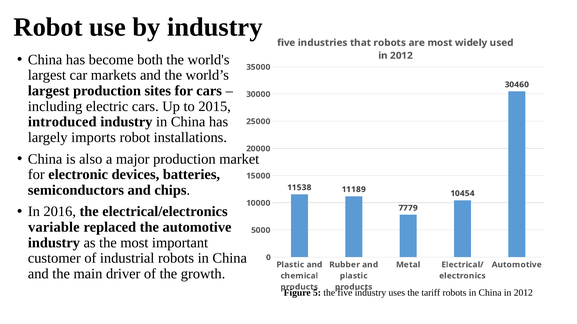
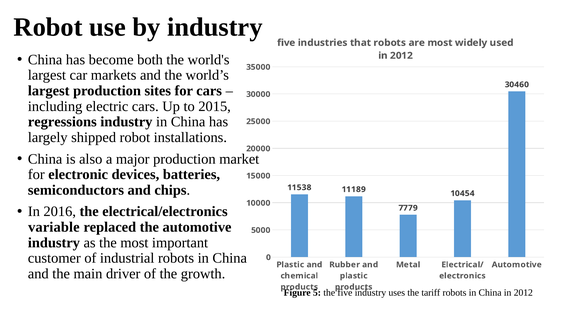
introduced: introduced -> regressions
imports: imports -> shipped
